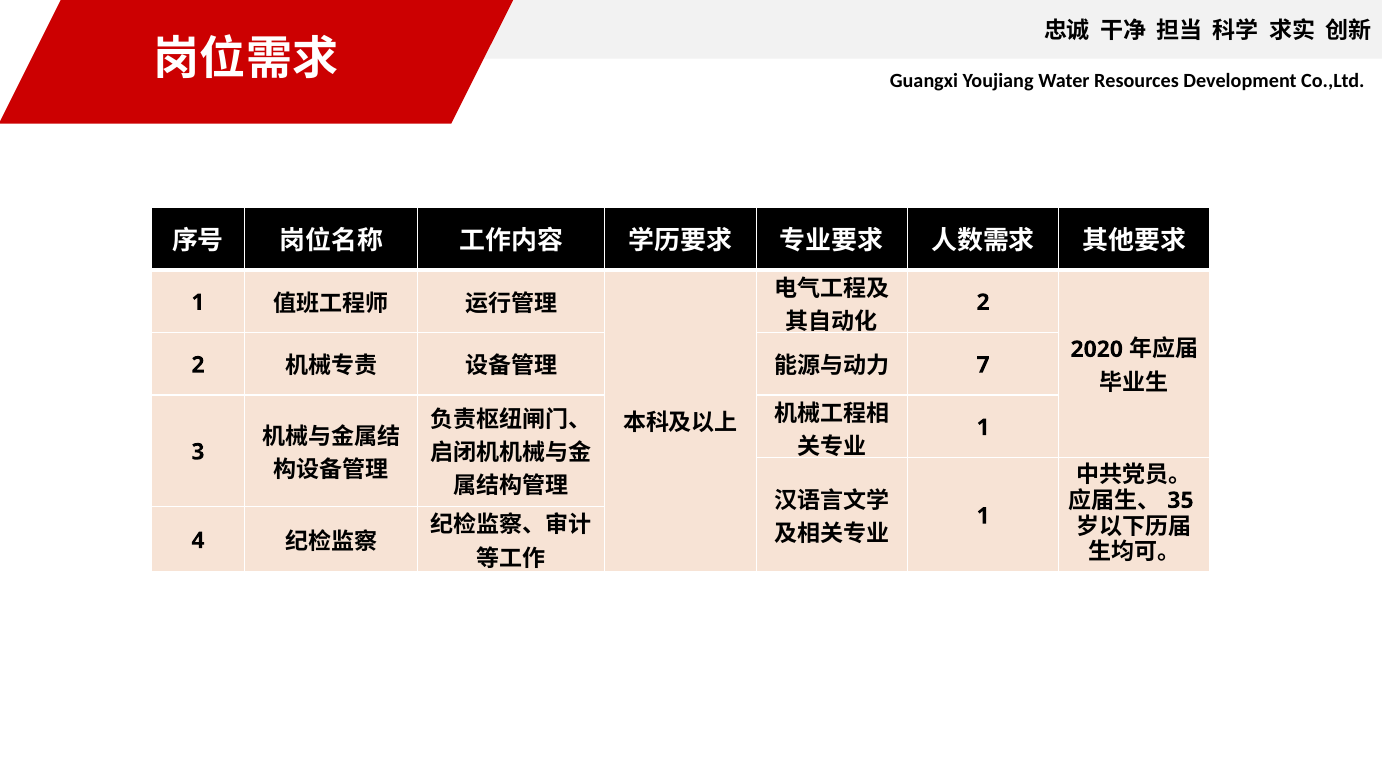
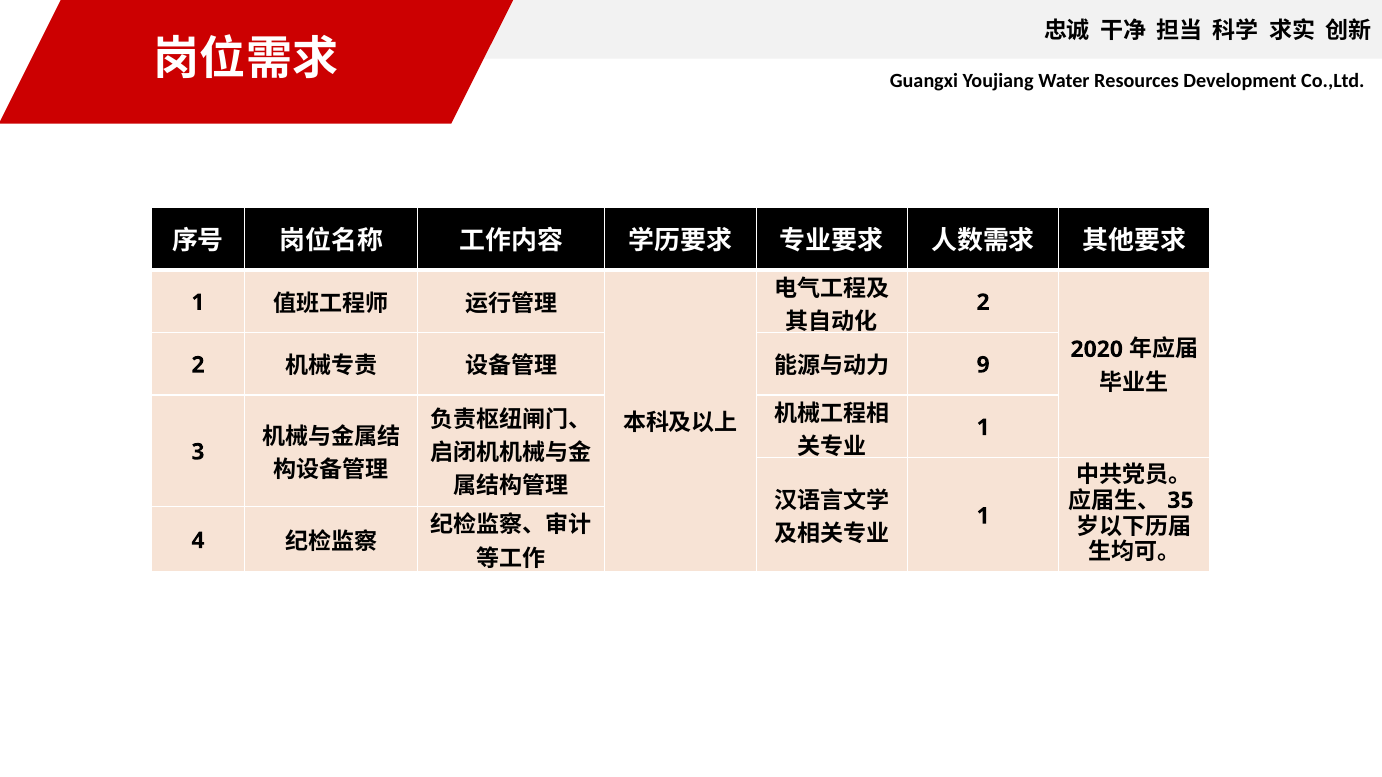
7: 7 -> 9
